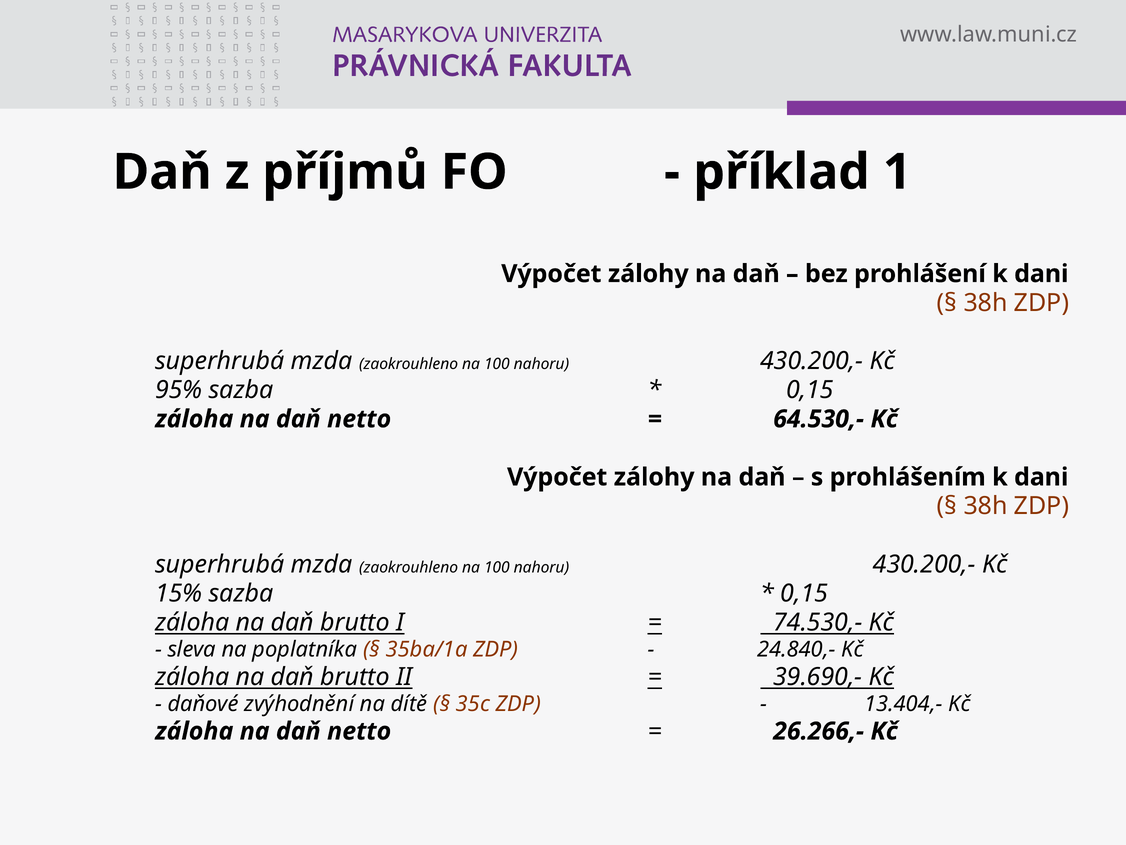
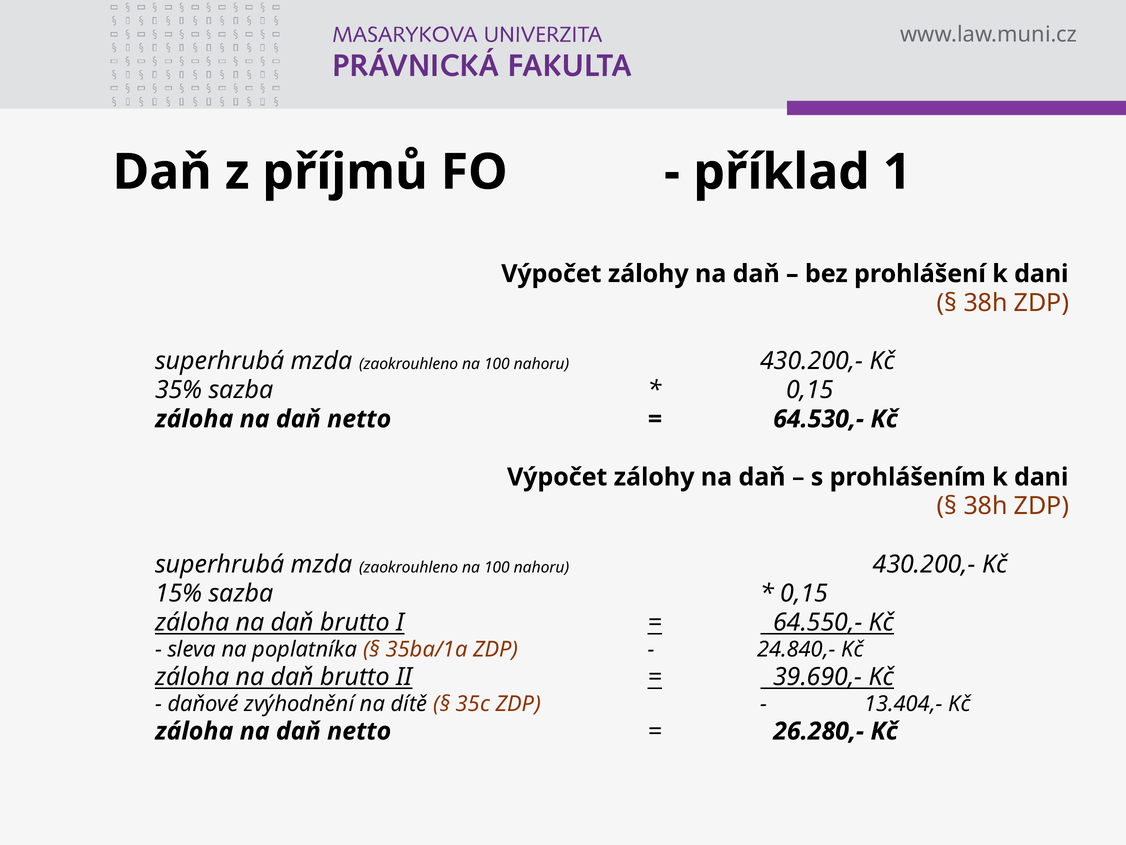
95%: 95% -> 35%
74.530,-: 74.530,- -> 64.550,-
26.266,-: 26.266,- -> 26.280,-
